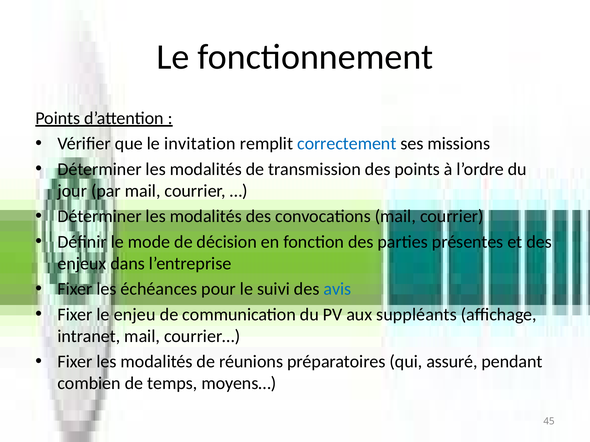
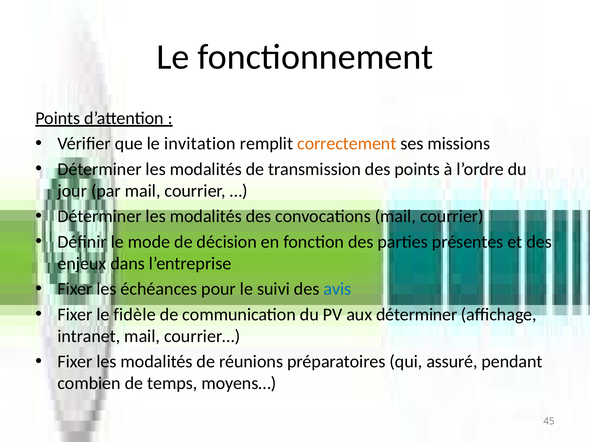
correctement colour: blue -> orange
enjeu: enjeu -> fidèle
aux suppléants: suppléants -> déterminer
